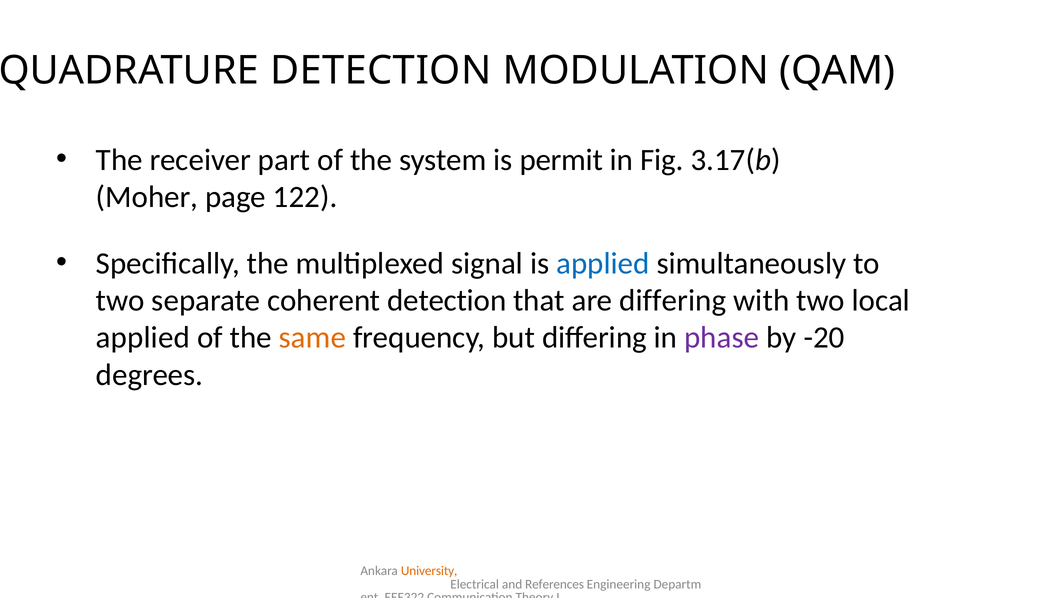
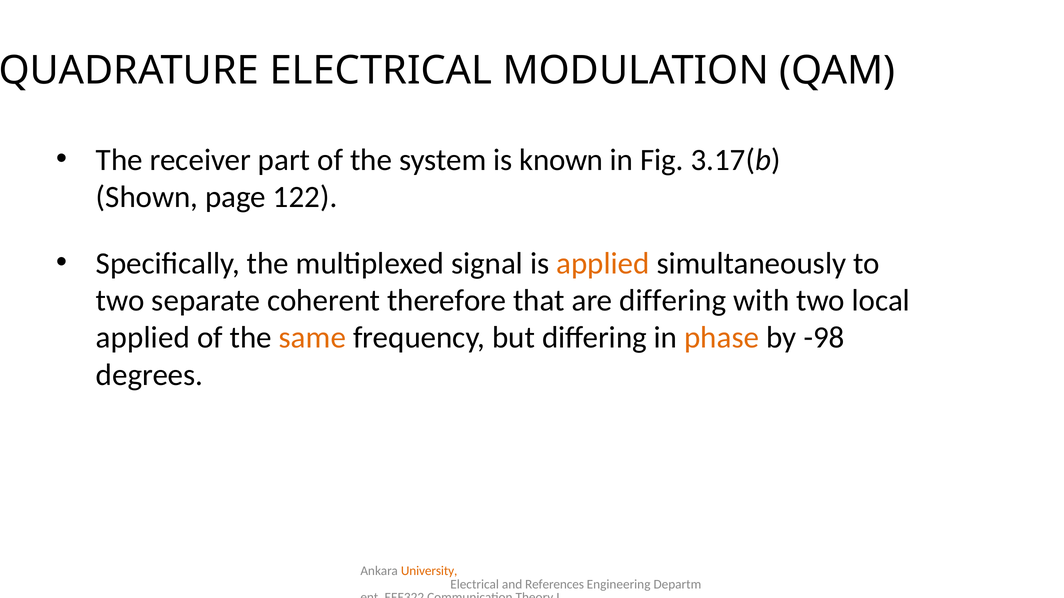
DETECTION at (381, 71): DETECTION -> ELECTRICAL
permit: permit -> known
Moher: Moher -> Shown
applied at (603, 263) colour: blue -> orange
coherent detection: detection -> therefore
phase colour: purple -> orange
-20: -20 -> -98
